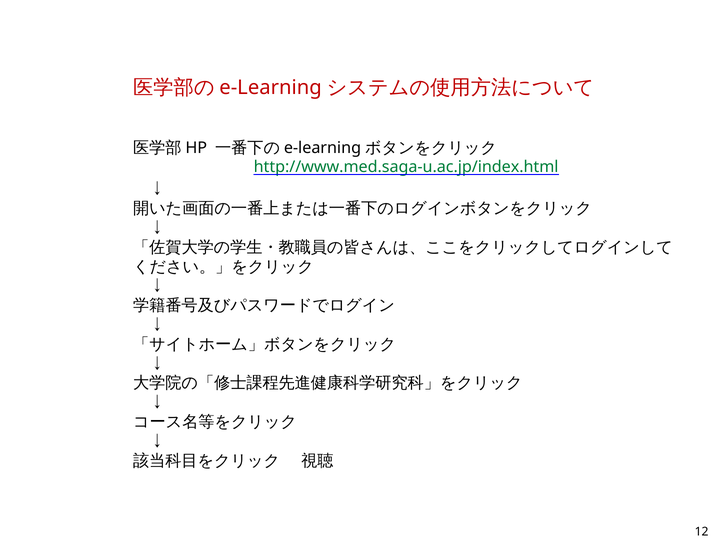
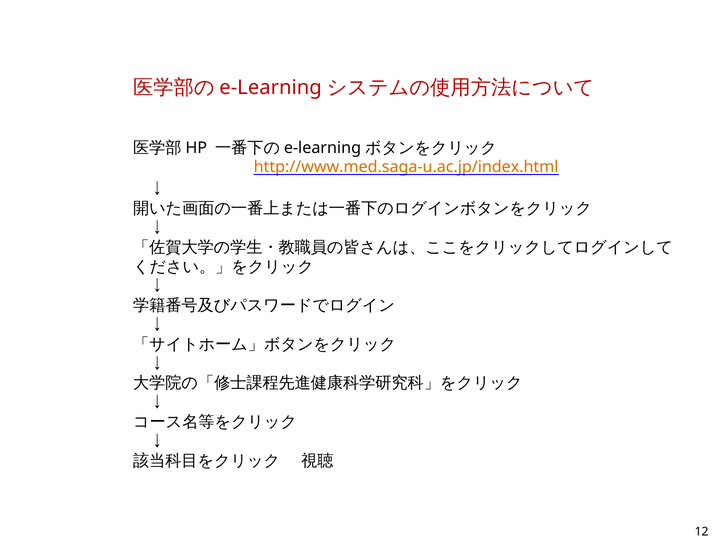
http://www.med.saga-u.ac.jp/index.html colour: green -> orange
